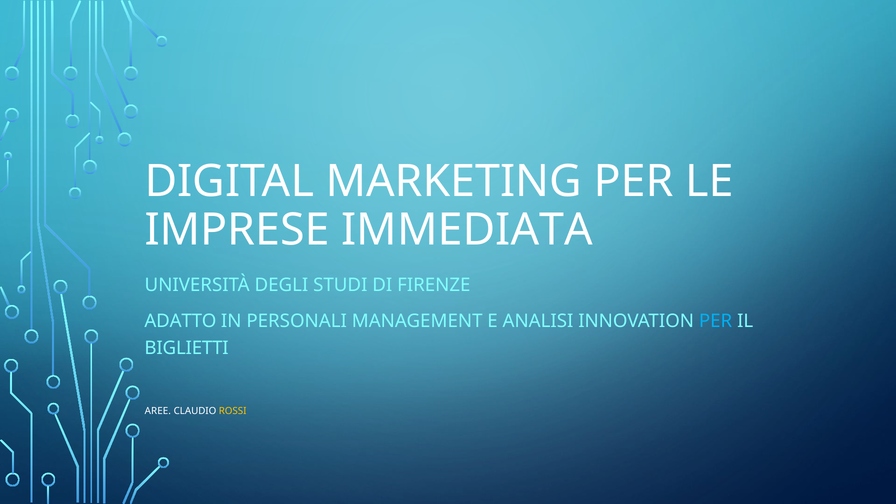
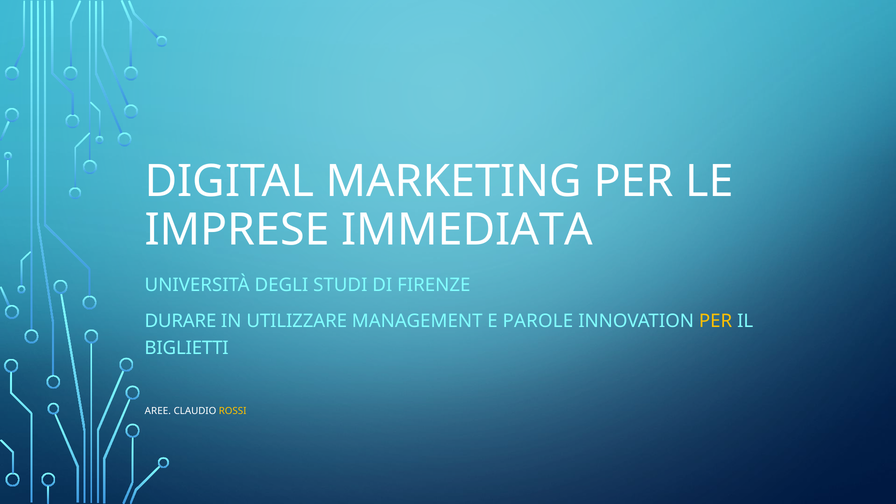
ADATTO: ADATTO -> DURARE
PERSONALI: PERSONALI -> UTILIZZARE
ANALISI: ANALISI -> PAROLE
PER at (716, 321) colour: light blue -> yellow
